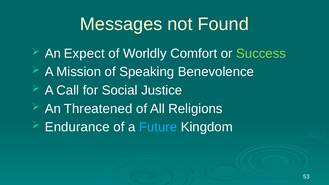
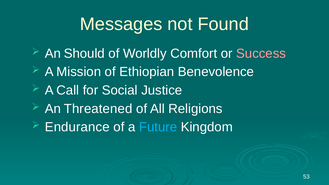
Expect: Expect -> Should
Success colour: light green -> pink
Speaking: Speaking -> Ethiopian
